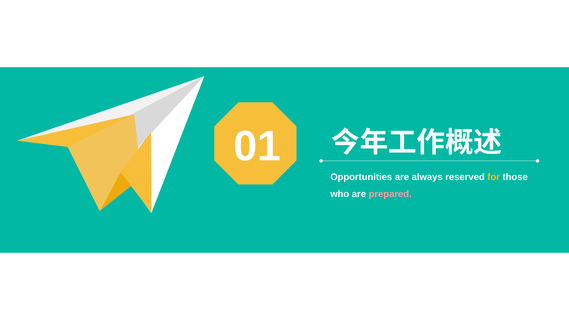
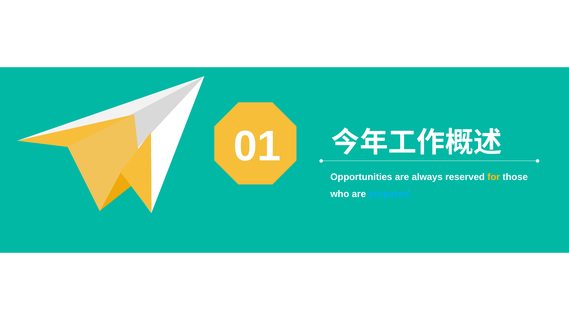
prepared colour: pink -> light blue
